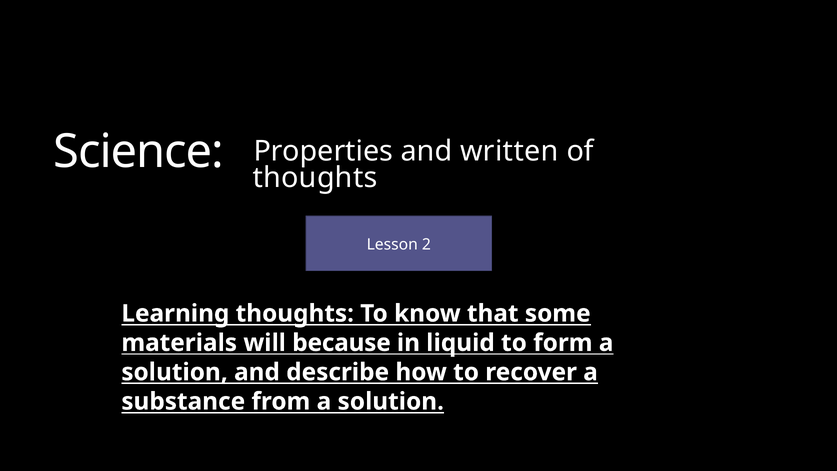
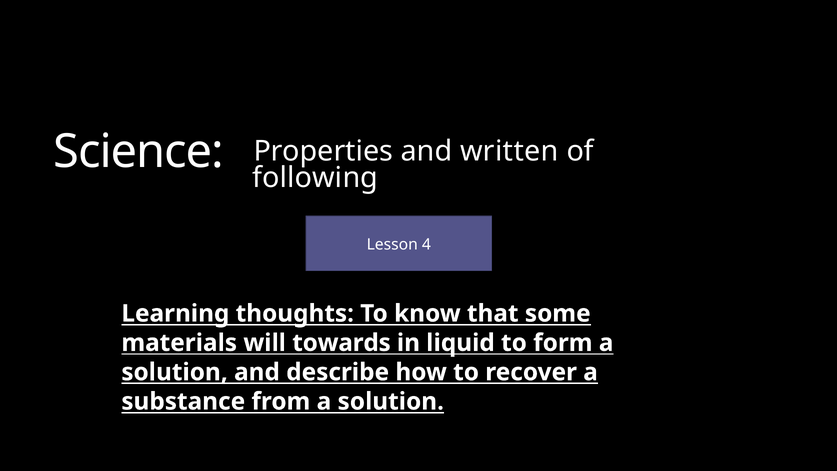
thoughts at (315, 177): thoughts -> following
2: 2 -> 4
because: because -> towards
